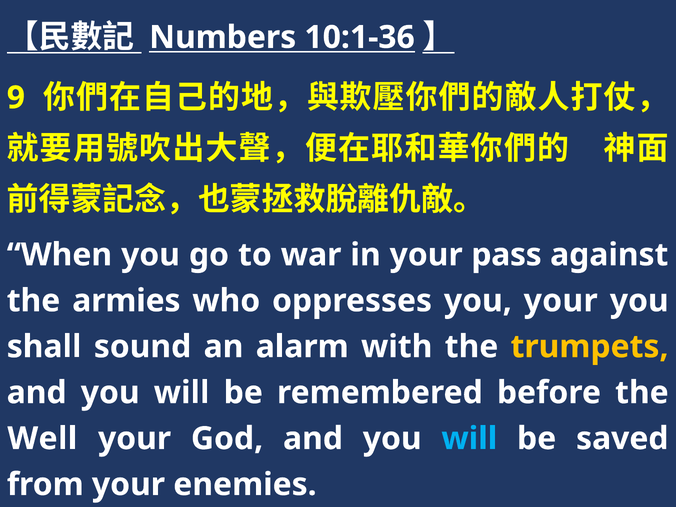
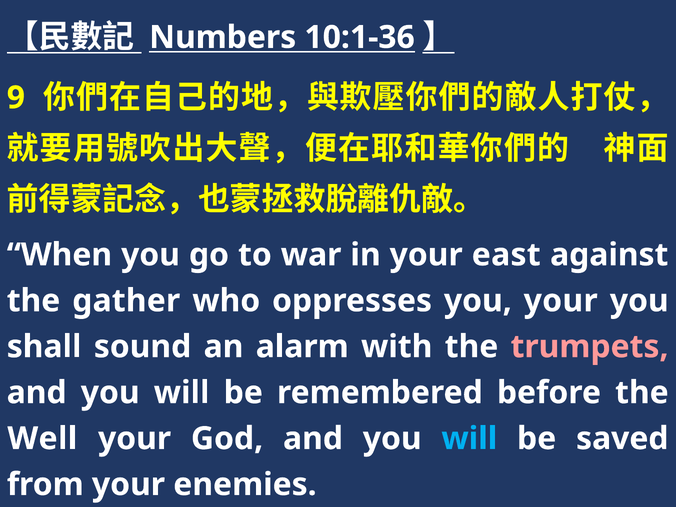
pass: pass -> east
armies: armies -> gather
trumpets colour: yellow -> pink
